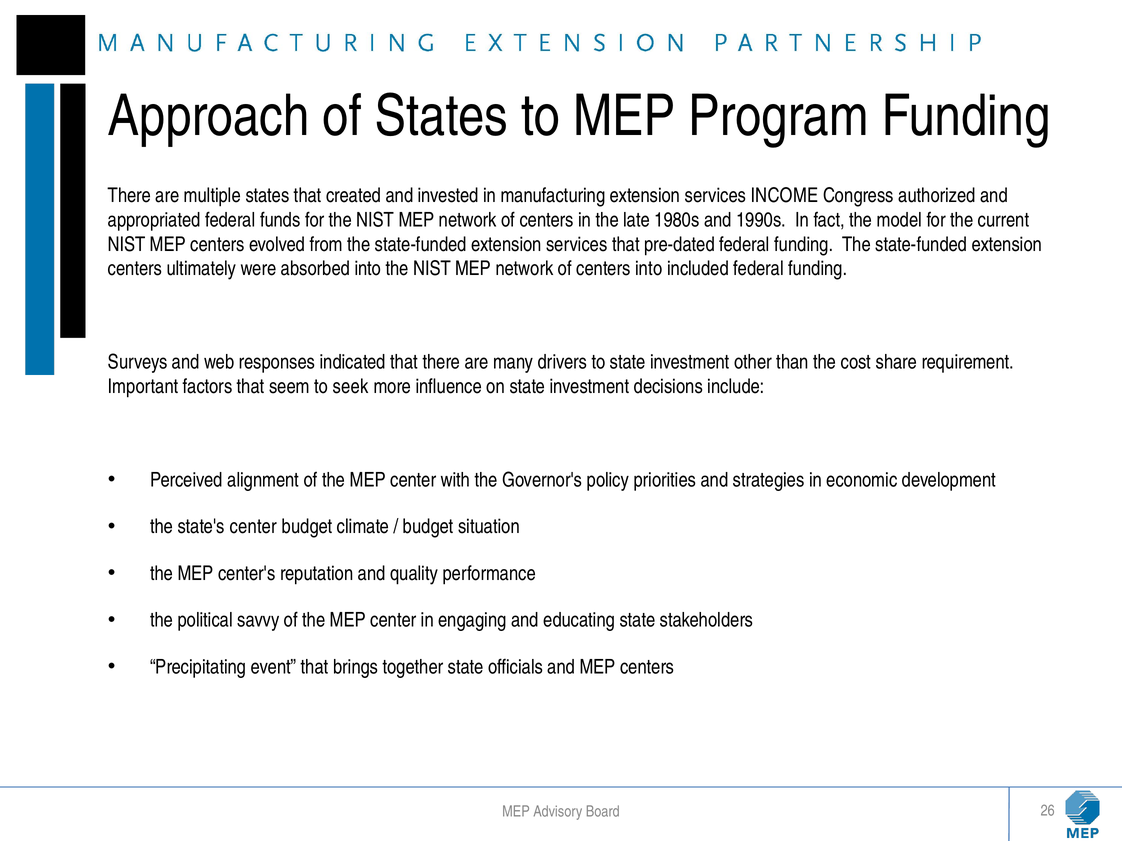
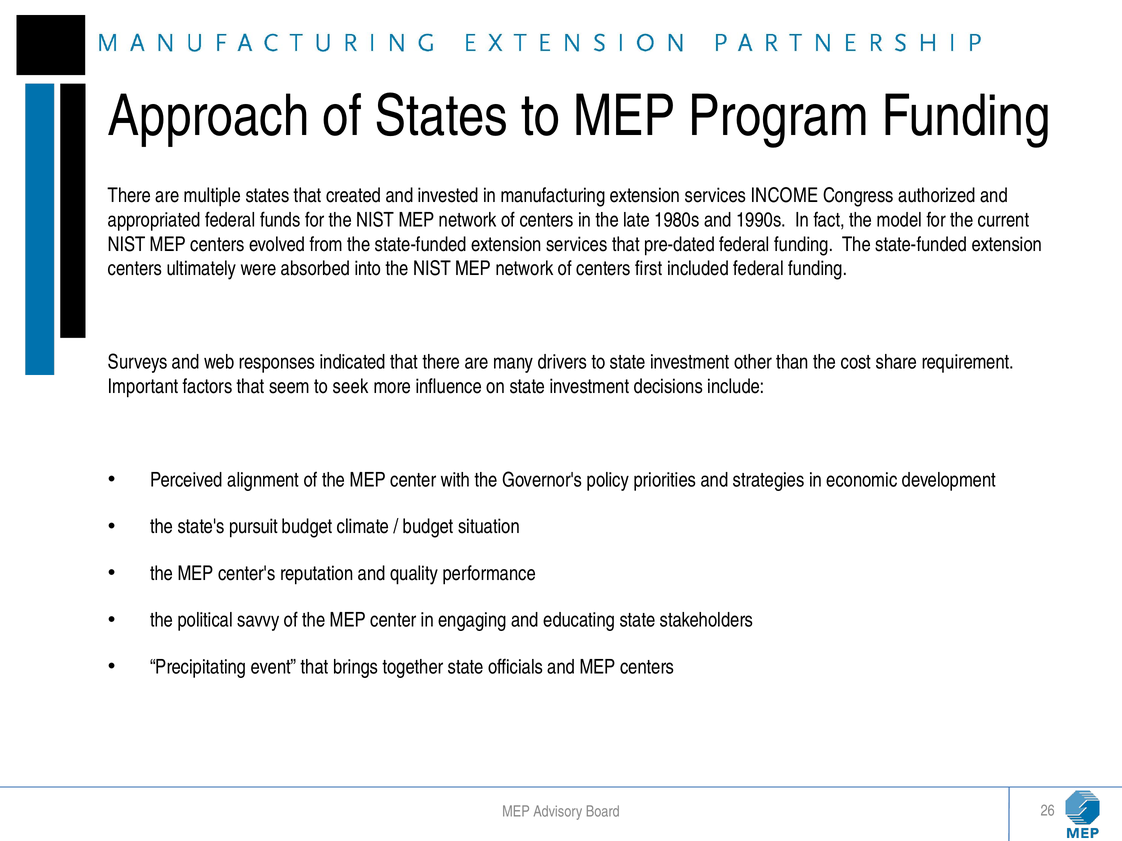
centers into: into -> first
state's center: center -> pursuit
